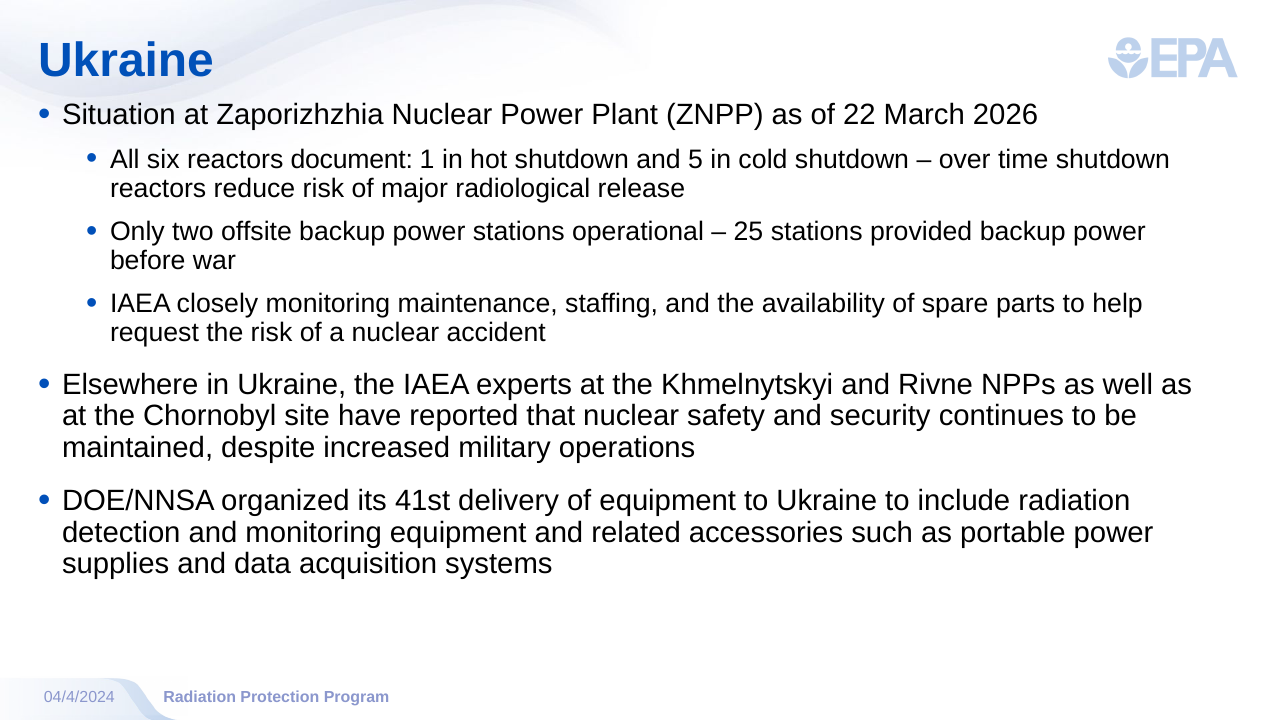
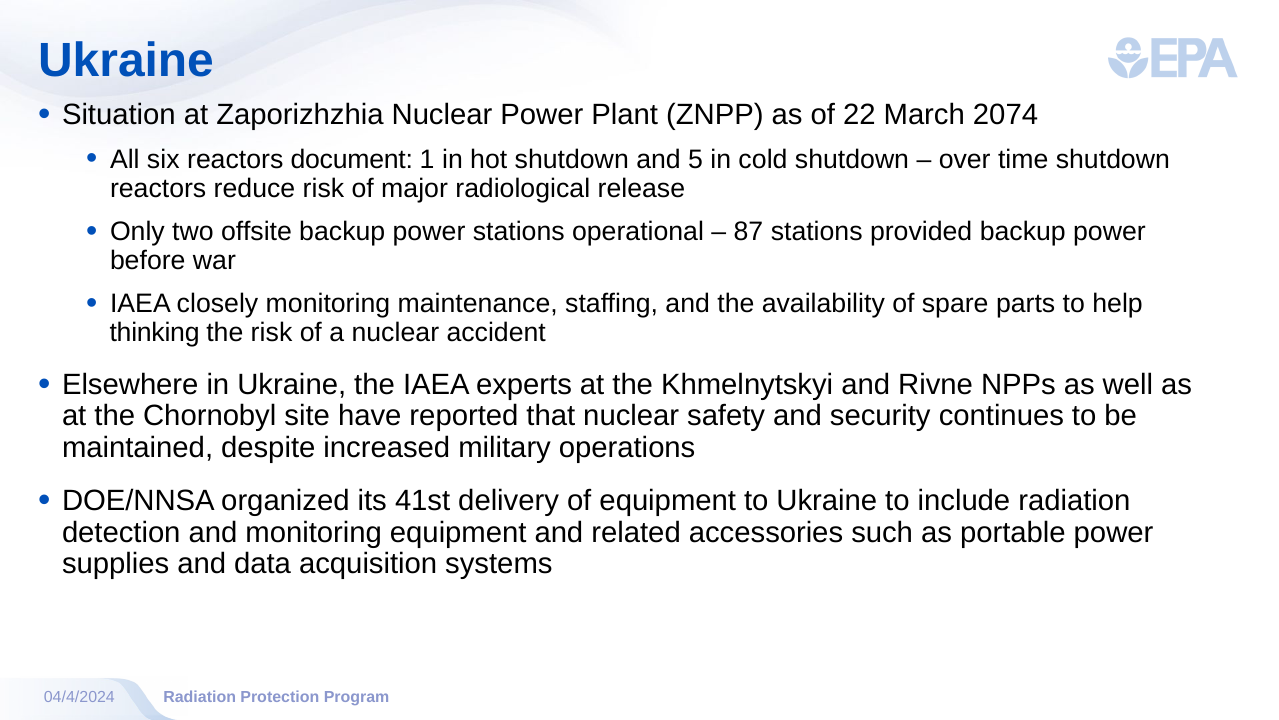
2026: 2026 -> 2074
25: 25 -> 87
request: request -> thinking
